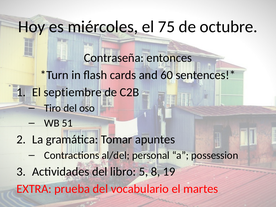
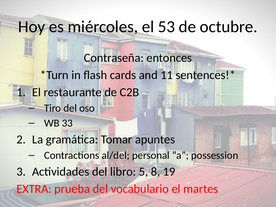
75: 75 -> 53
60: 60 -> 11
septiembre: septiembre -> restaurante
51: 51 -> 33
